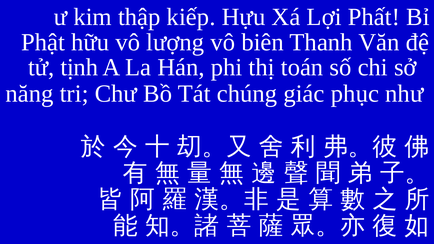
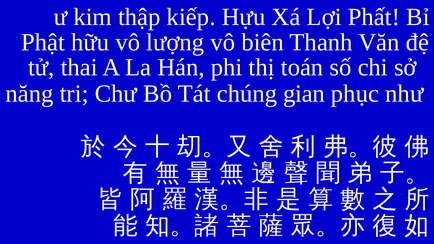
tịnh: tịnh -> thai
giác: giác -> gian
